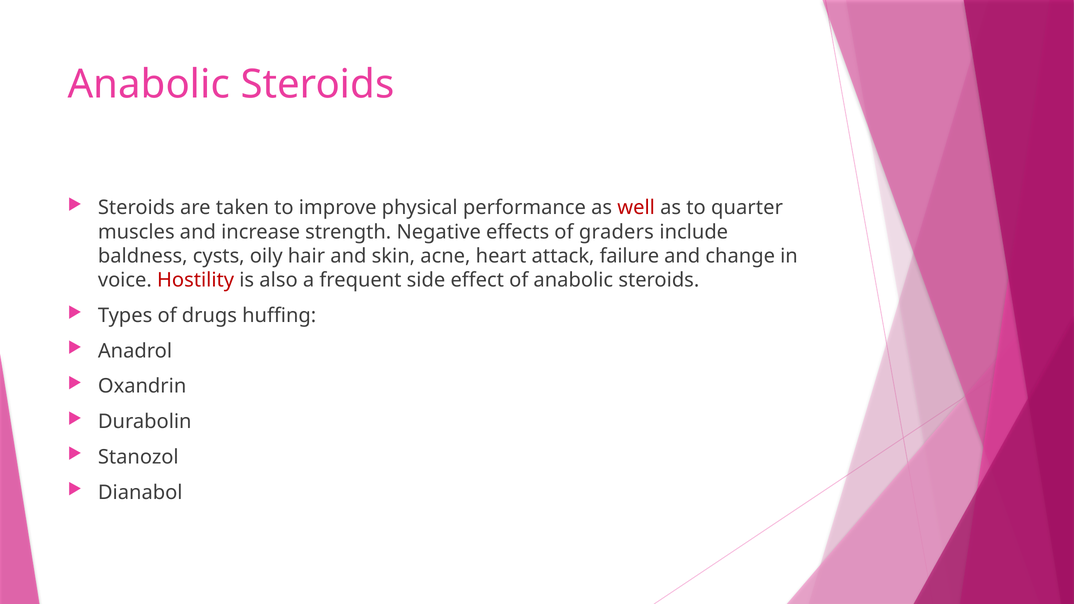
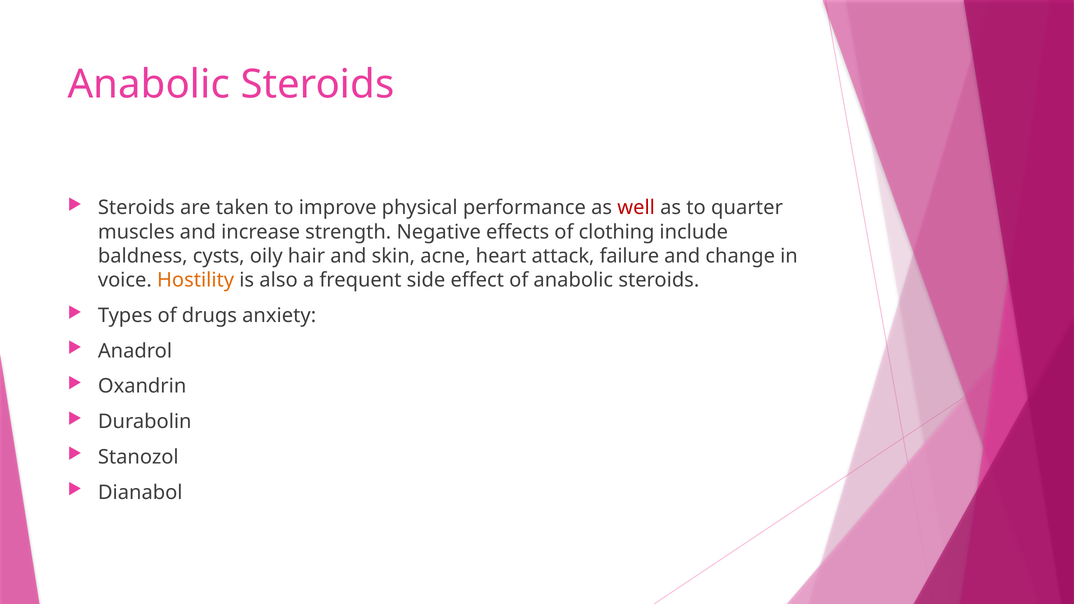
graders: graders -> clothing
Hostility colour: red -> orange
huffing: huffing -> anxiety
